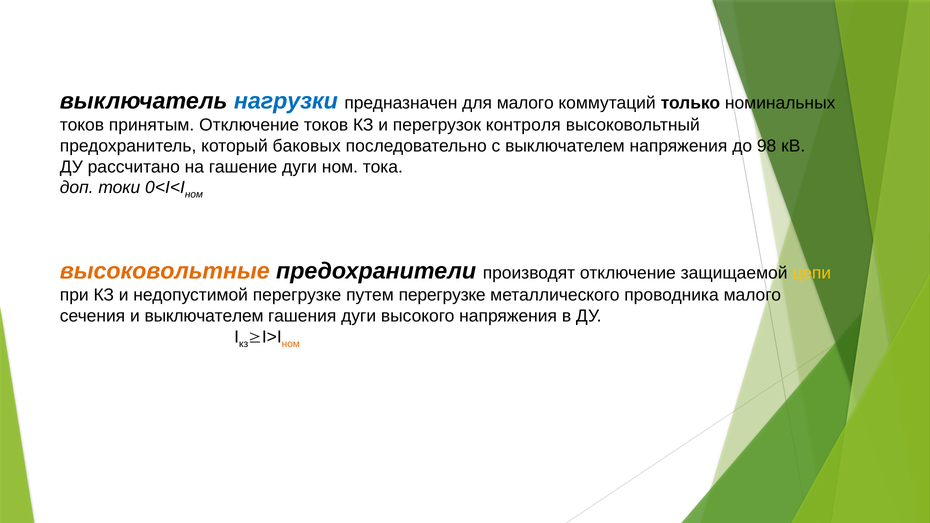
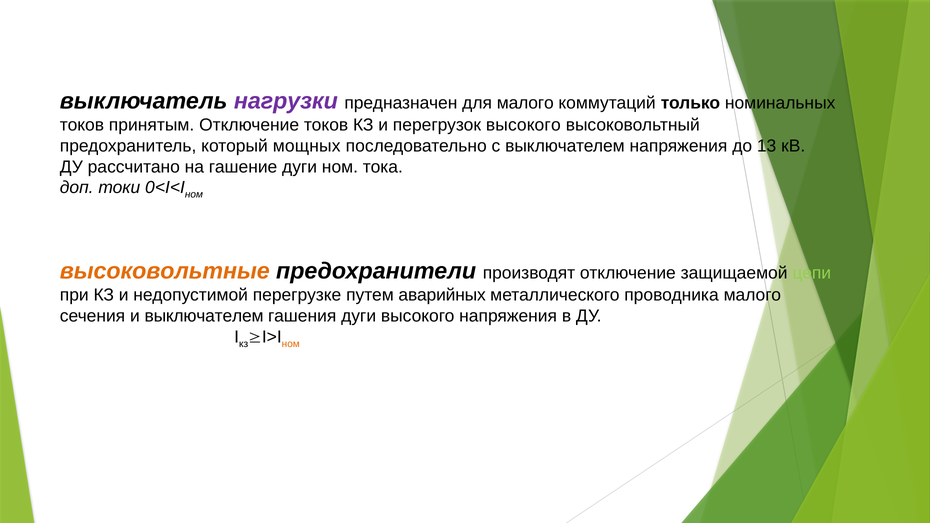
нагрузки colour: blue -> purple
перегрузок контроля: контроля -> высокого
баковых: баковых -> мощных
98: 98 -> 13
цепи colour: yellow -> light green
путем перегрузке: перегрузке -> аварийных
